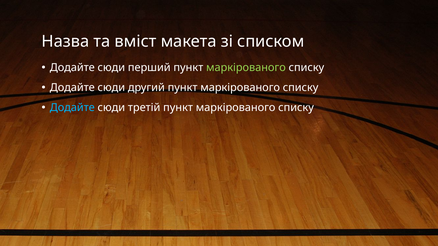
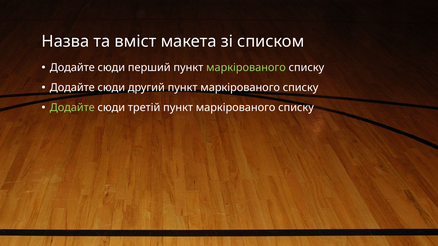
Додайте at (72, 108) colour: light blue -> light green
